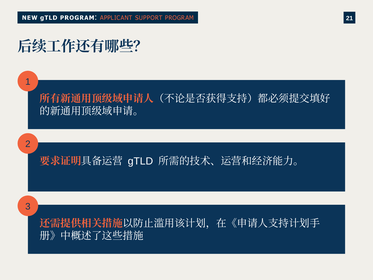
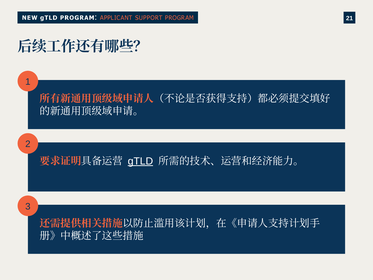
gTLD underline: none -> present
